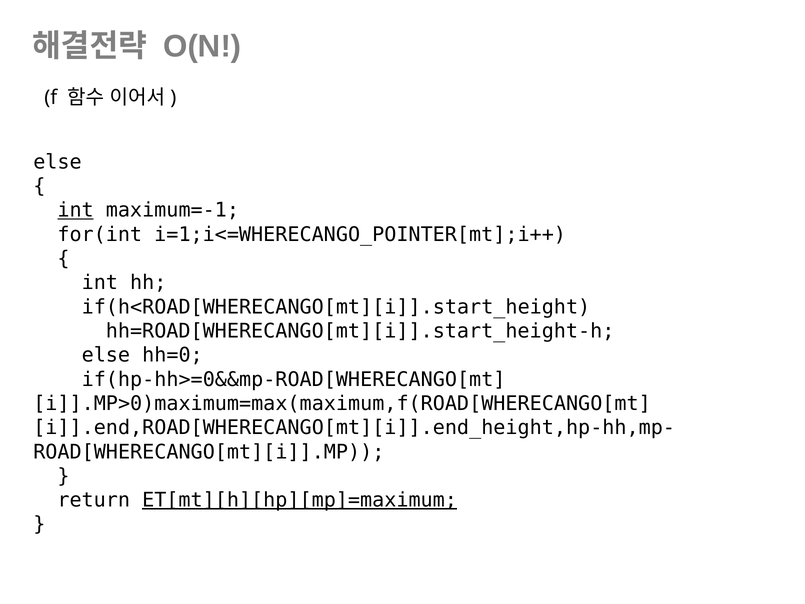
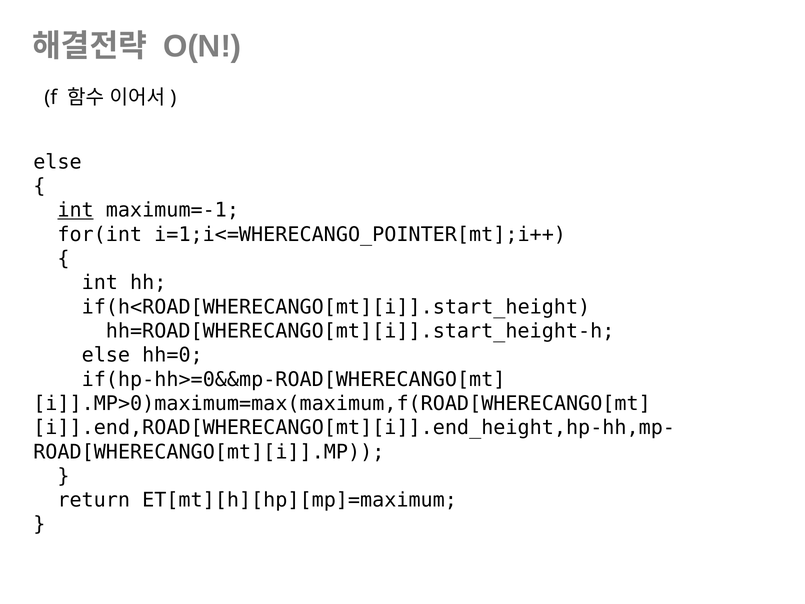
ET[mt][h][hp][mp]=maximum underline: present -> none
